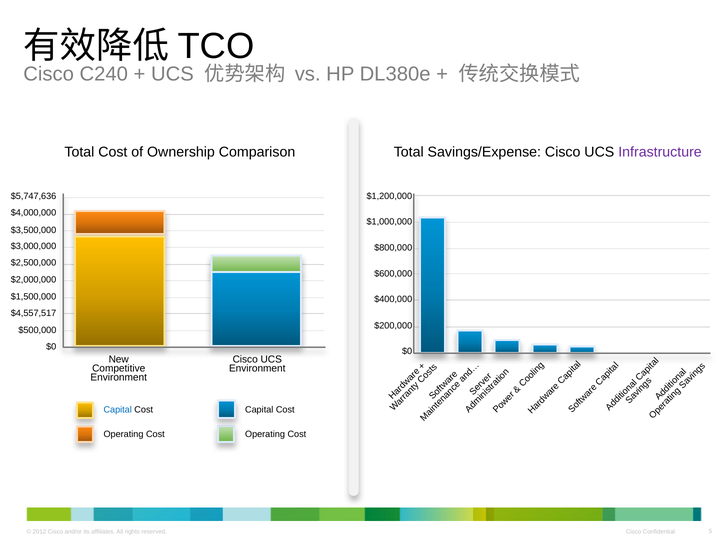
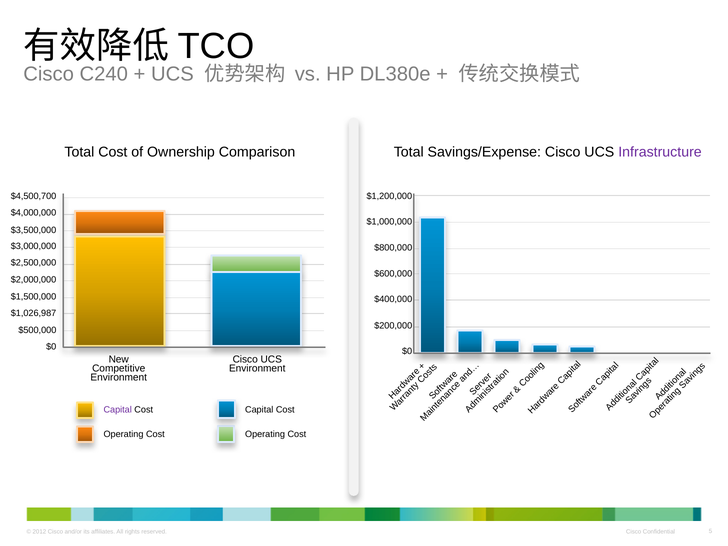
$5,747,636: $5,747,636 -> $4,500,700
$4,557,517: $4,557,517 -> $1,026,987
Capital at (118, 410) colour: blue -> purple
